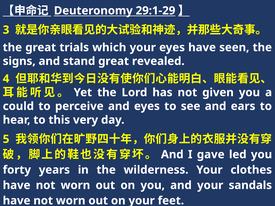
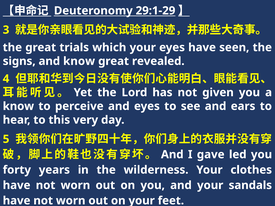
and stand: stand -> know
could at (18, 106): could -> know
